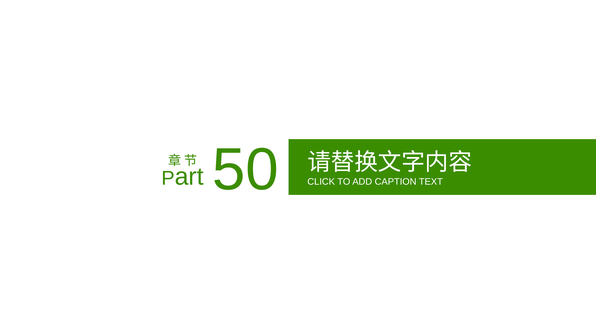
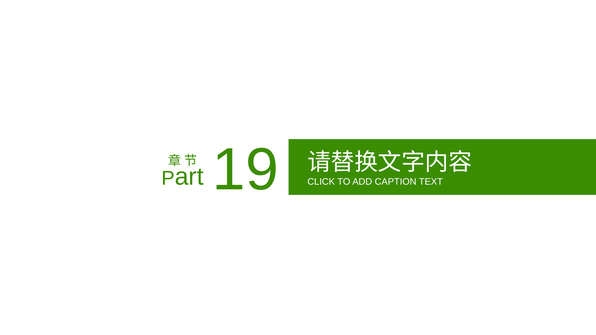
50: 50 -> 19
